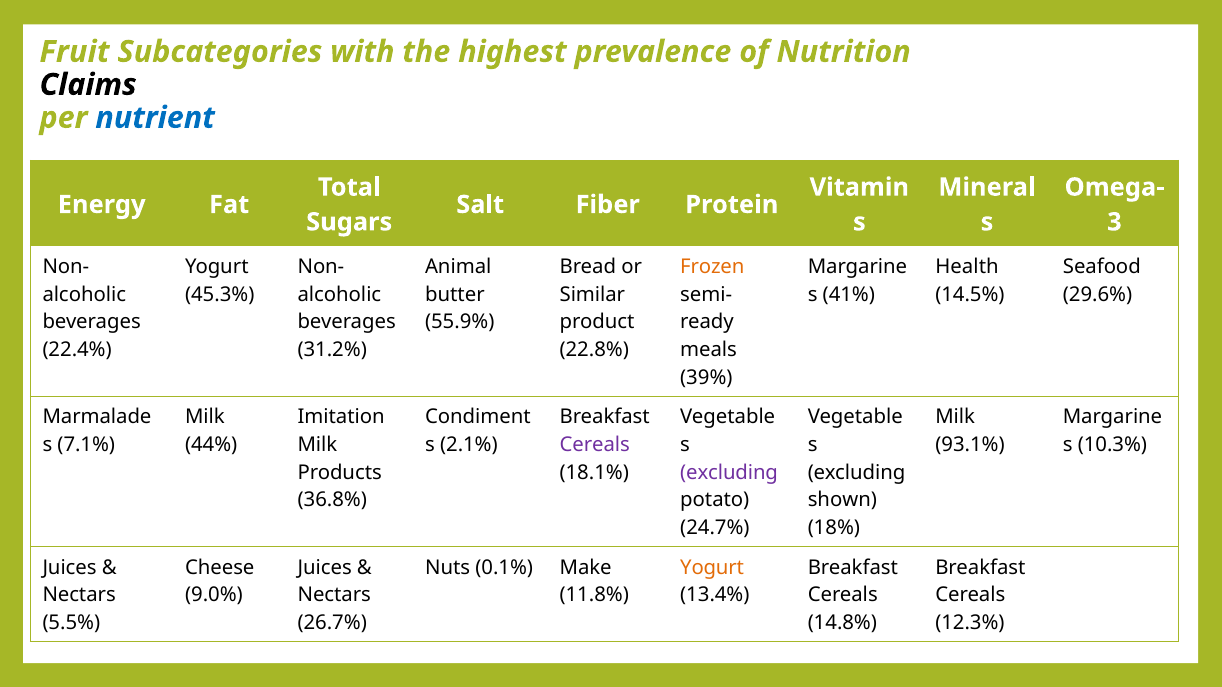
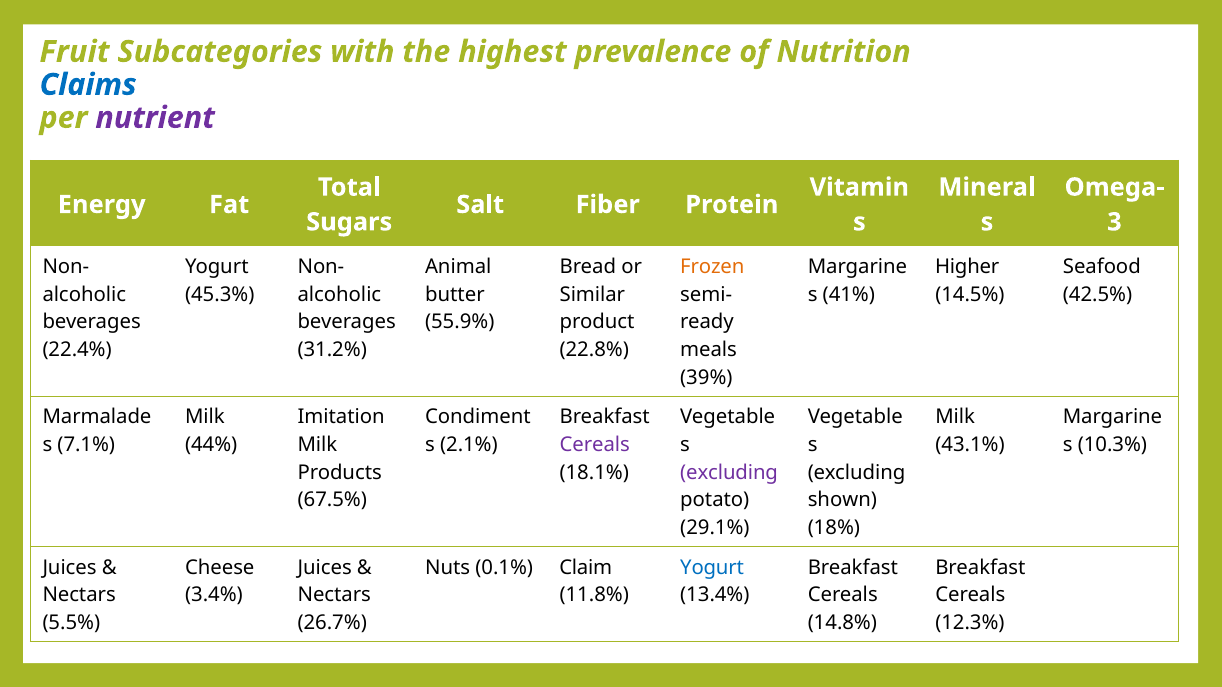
Claims colour: black -> blue
nutrient colour: blue -> purple
Health: Health -> Higher
29.6%: 29.6% -> 42.5%
93.1%: 93.1% -> 43.1%
36.8%: 36.8% -> 67.5%
24.7%: 24.7% -> 29.1%
Make: Make -> Claim
Yogurt at (712, 568) colour: orange -> blue
9.0%: 9.0% -> 3.4%
